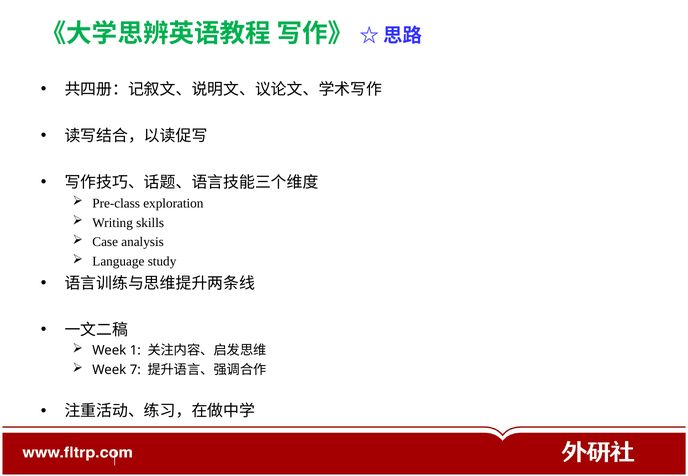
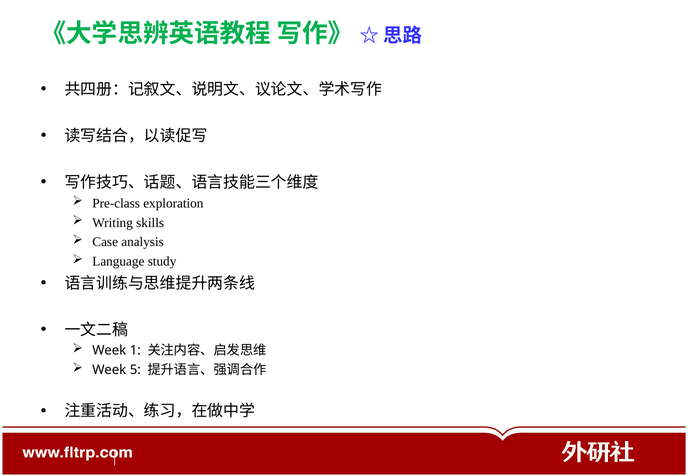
7: 7 -> 5
